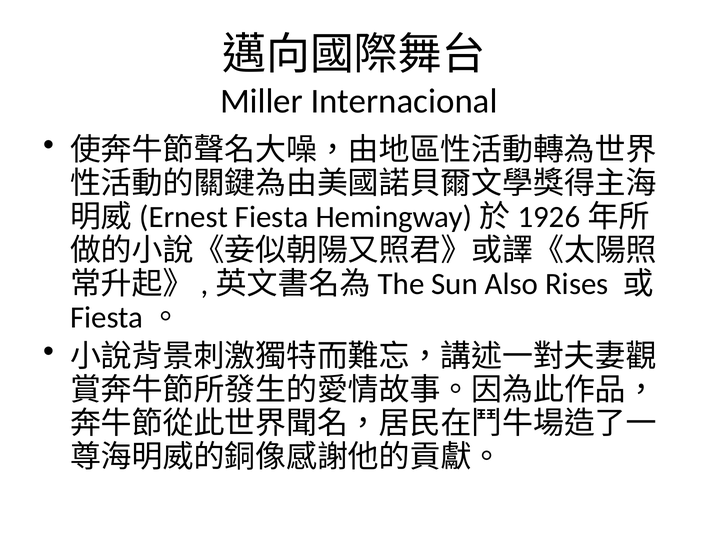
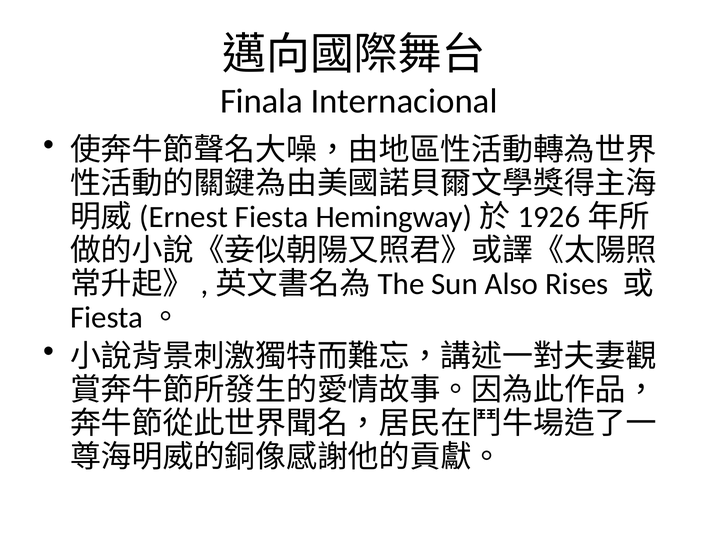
Miller: Miller -> Finala
